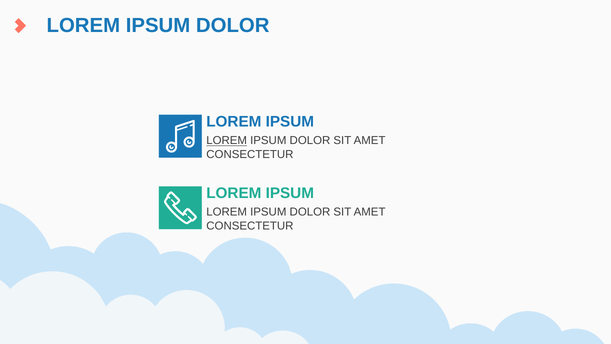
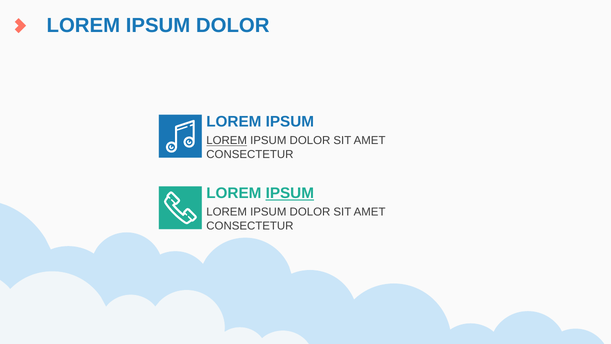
IPSUM at (290, 193) underline: none -> present
